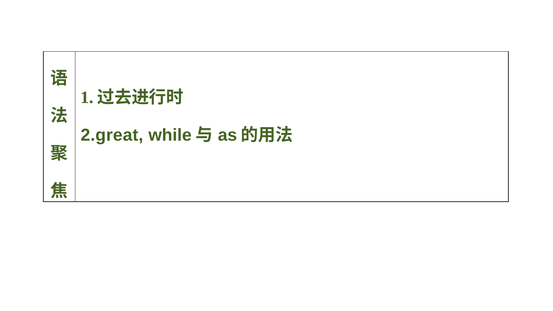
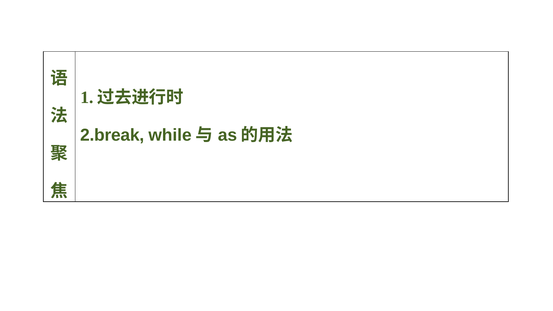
2.great: 2.great -> 2.break
